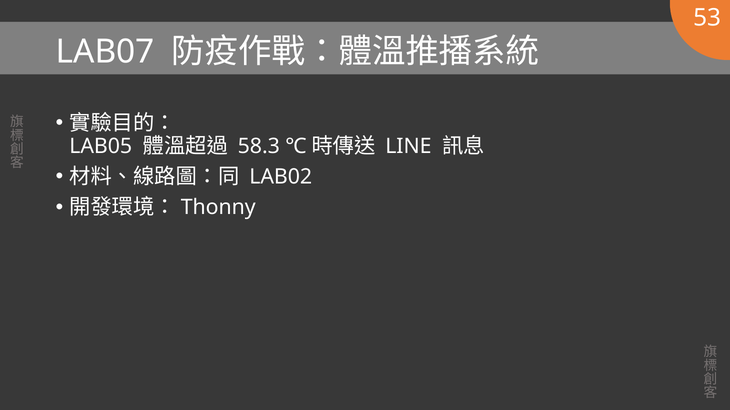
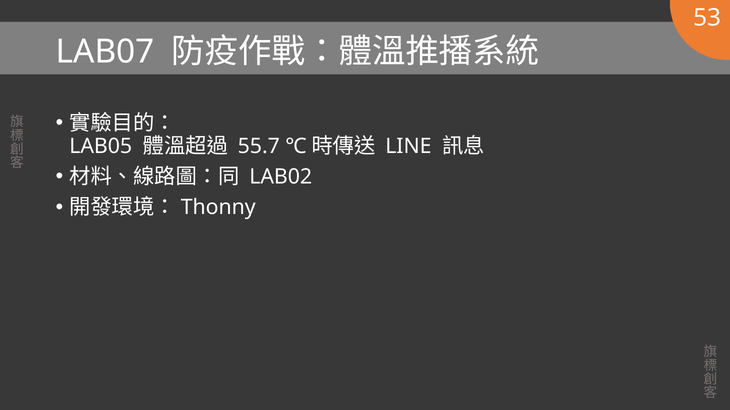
58.3: 58.3 -> 55.7
